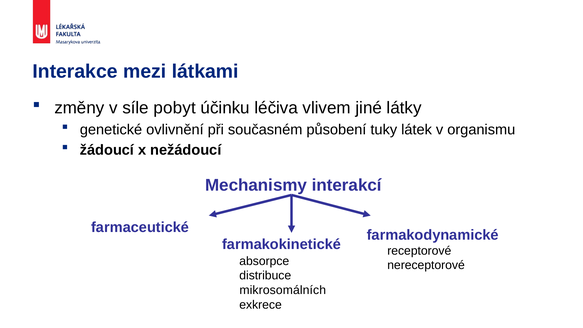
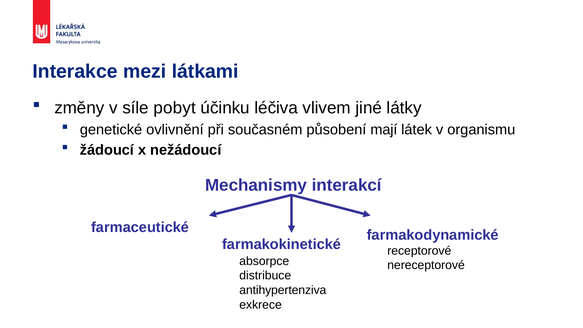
tuky: tuky -> mají
mikrosomálních: mikrosomálních -> antihypertenziva
